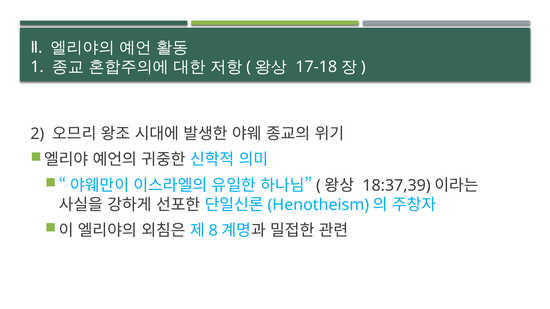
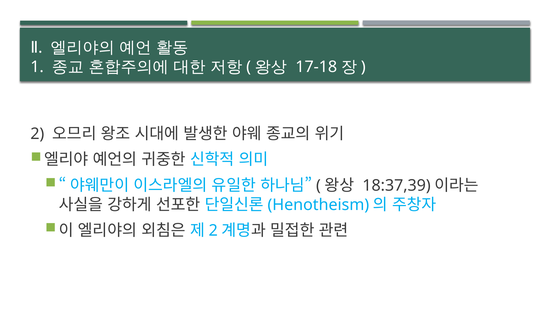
8 at (213, 231): 8 -> 2
